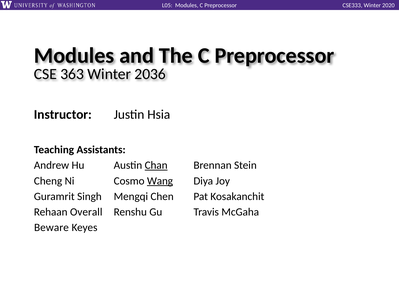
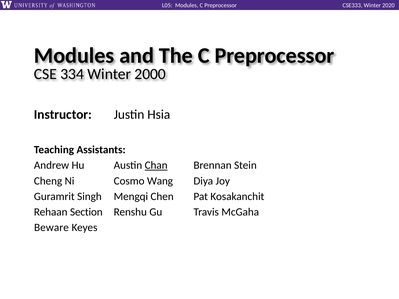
363: 363 -> 334
2036: 2036 -> 2000
Wang underline: present -> none
Overall: Overall -> Section
